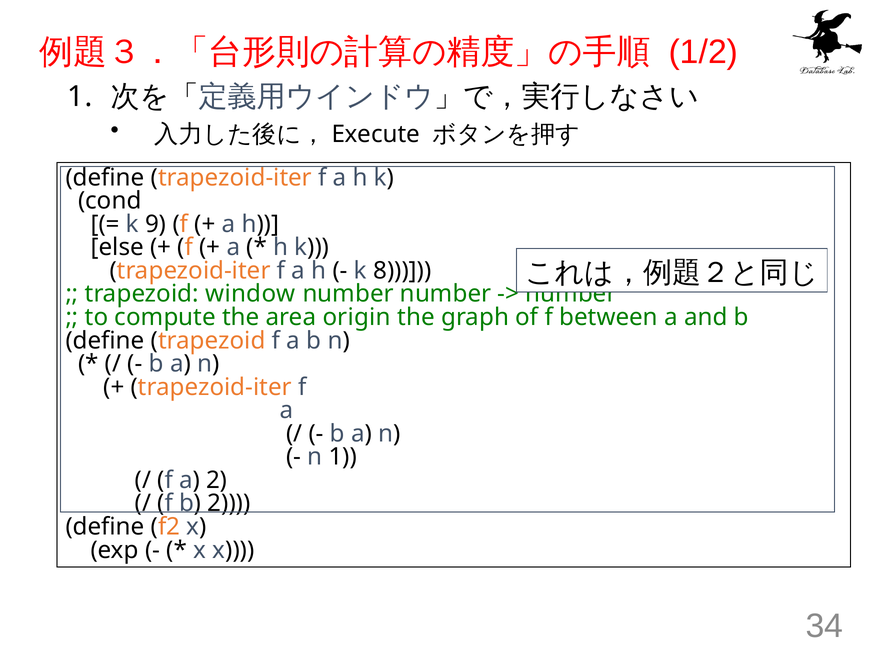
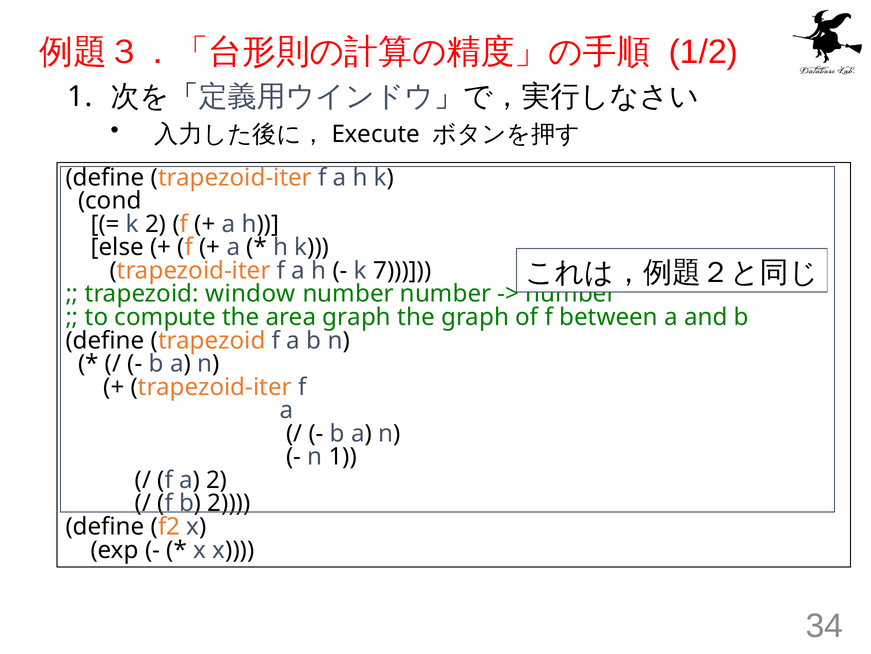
k 9: 9 -> 2
8: 8 -> 7
area origin: origin -> graph
